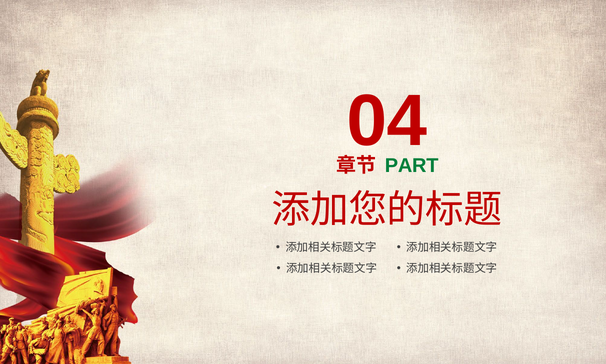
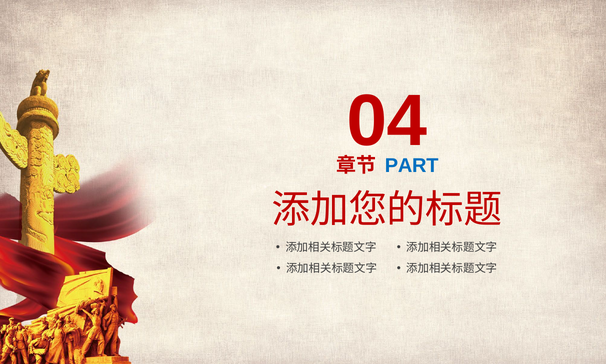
PART colour: green -> blue
